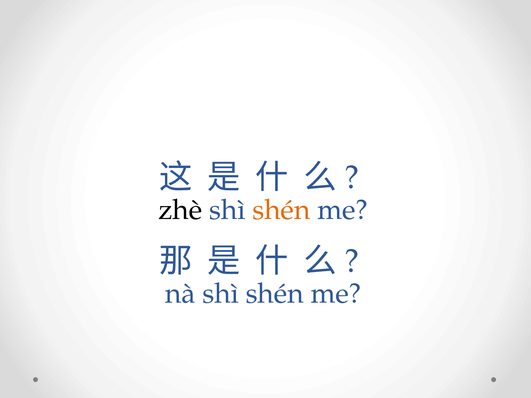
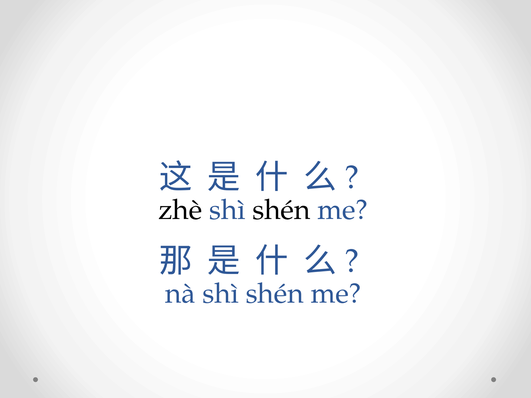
shén at (281, 210) colour: orange -> black
